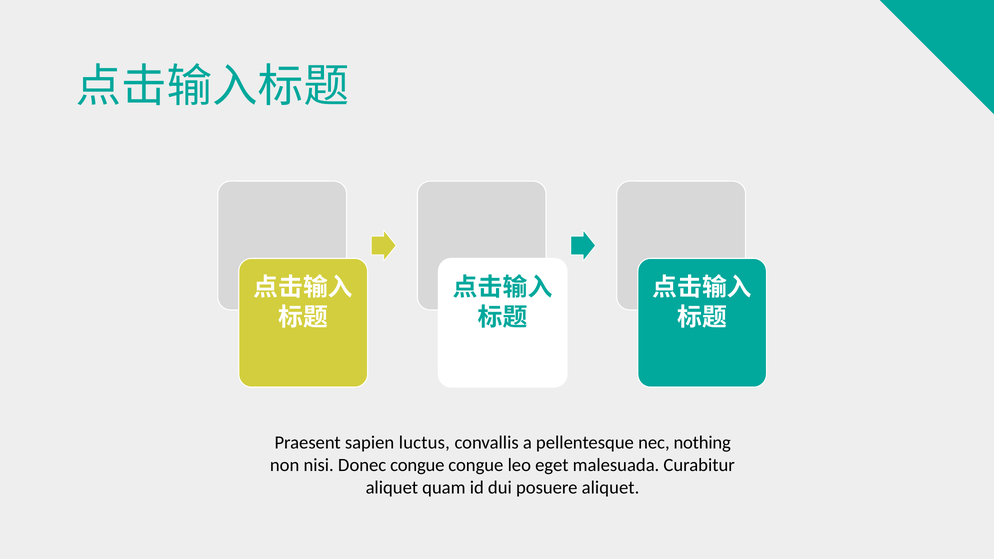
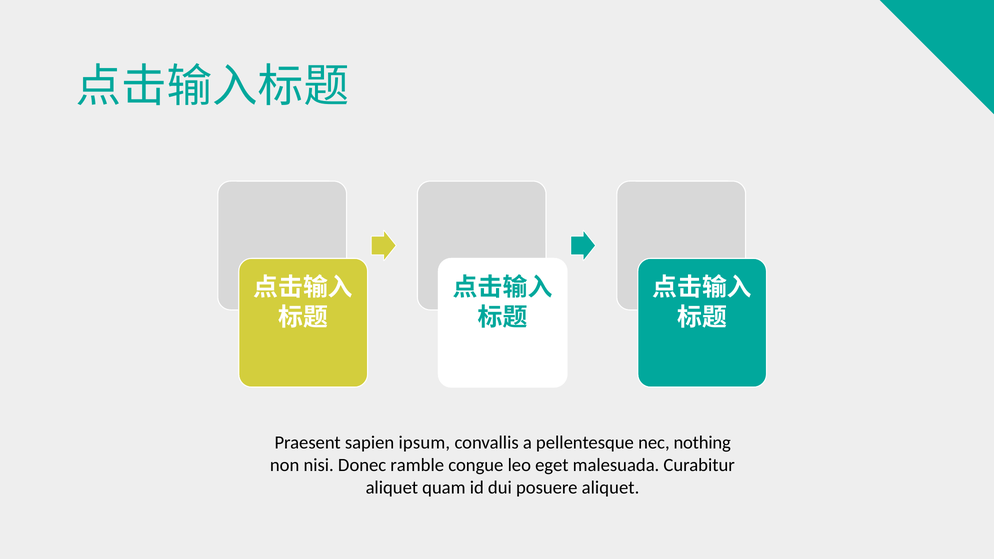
luctus: luctus -> ipsum
Donec congue: congue -> ramble
